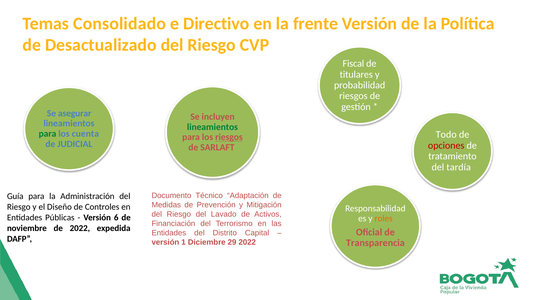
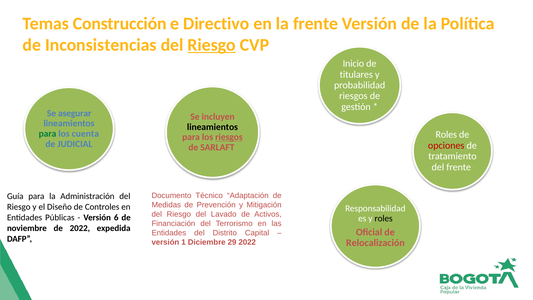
Consolidado: Consolidado -> Construcción
Desactualizado: Desactualizado -> Inconsistencias
Riesgo at (212, 45) underline: none -> present
Fiscal: Fiscal -> Inicio
lineamientos at (212, 127) colour: green -> black
Todo at (446, 135): Todo -> Roles
del tardía: tardía -> frente
roles at (384, 218) colour: orange -> black
Transparencia: Transparencia -> Relocalización
